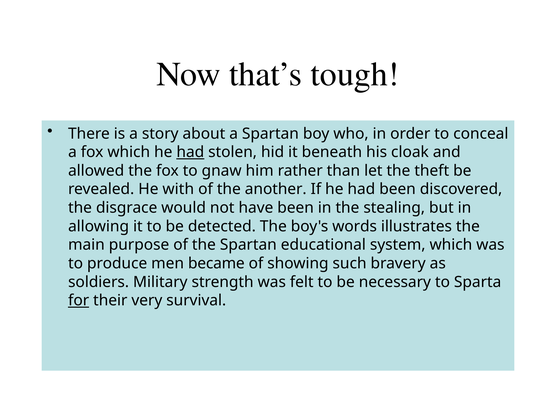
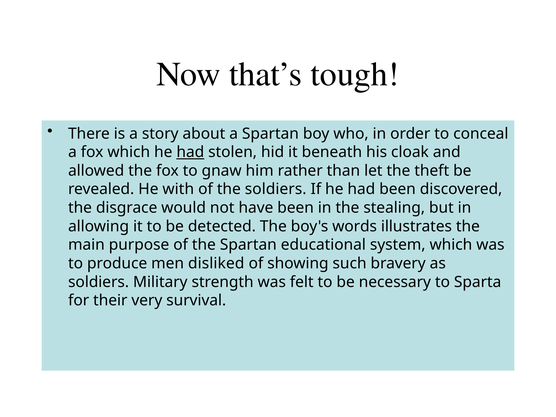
the another: another -> soldiers
became: became -> disliked
for underline: present -> none
